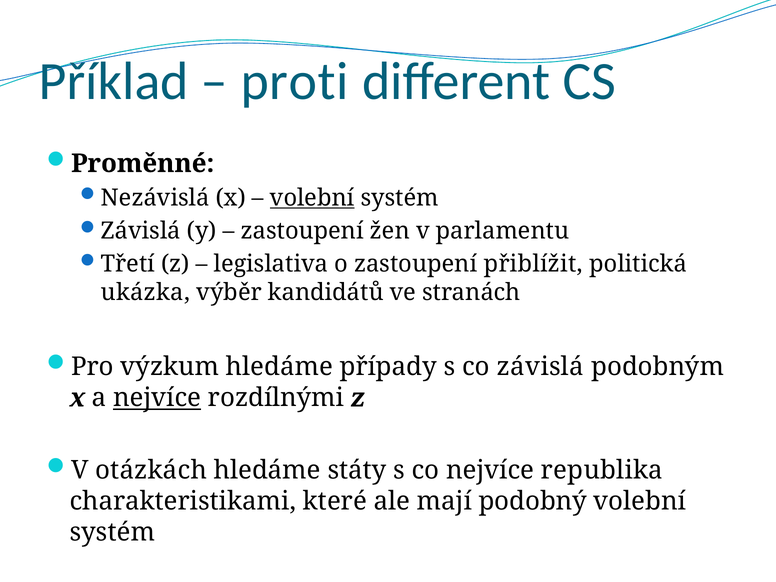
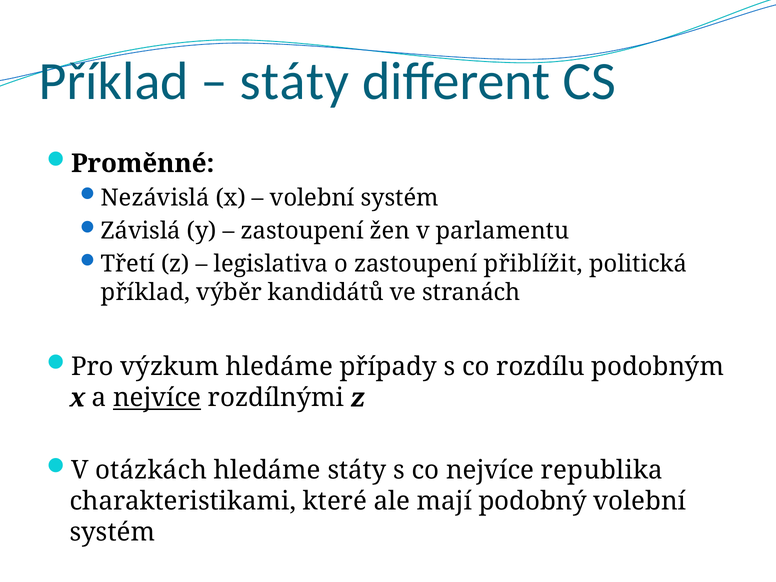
proti at (295, 81): proti -> státy
volební at (312, 198) underline: present -> none
ukázka at (145, 293): ukázka -> příklad
co závislá: závislá -> rozdílu
